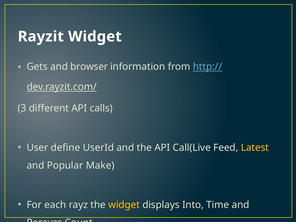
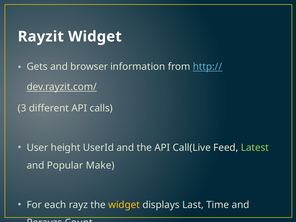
define: define -> height
Latest colour: yellow -> light green
Into: Into -> Last
